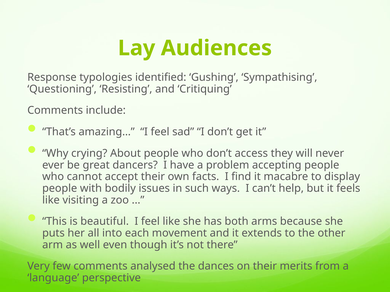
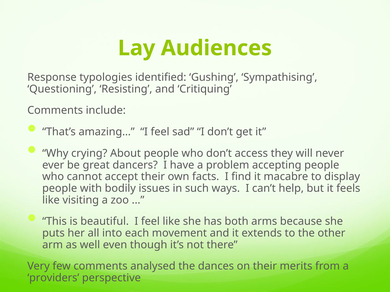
language: language -> providers
